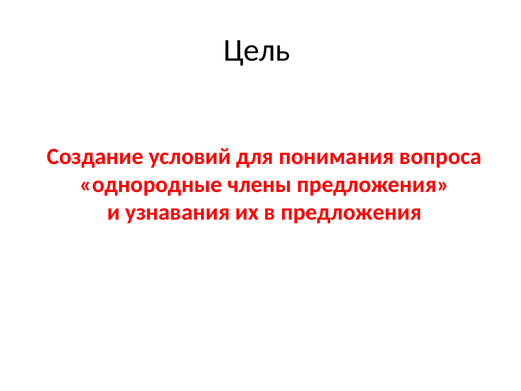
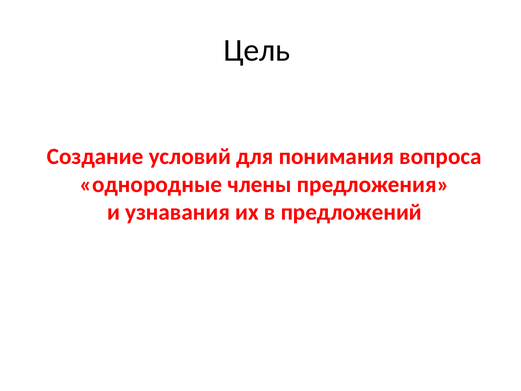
в предложения: предложения -> предложений
